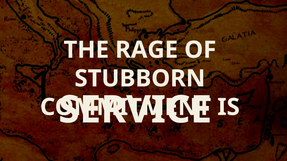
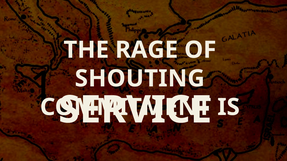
STUBBORN: STUBBORN -> SHOUTING
